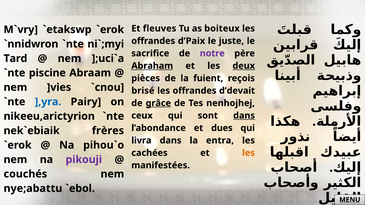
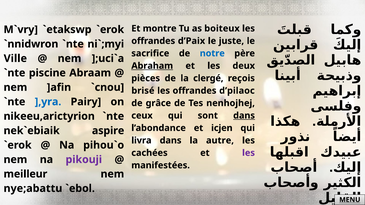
fleuves: fleuves -> montre
notre colour: purple -> blue
Tard: Tard -> Ville
deux underline: present -> none
fuient: fuient -> clergé
]vies: ]vies -> ]afin
d’devait: d’devait -> d’pilaoc
grâce underline: present -> none
dues: dues -> icjen
frères: frères -> aspire
entra: entra -> autre
les at (249, 153) colour: orange -> purple
couchés: couchés -> meilleur
